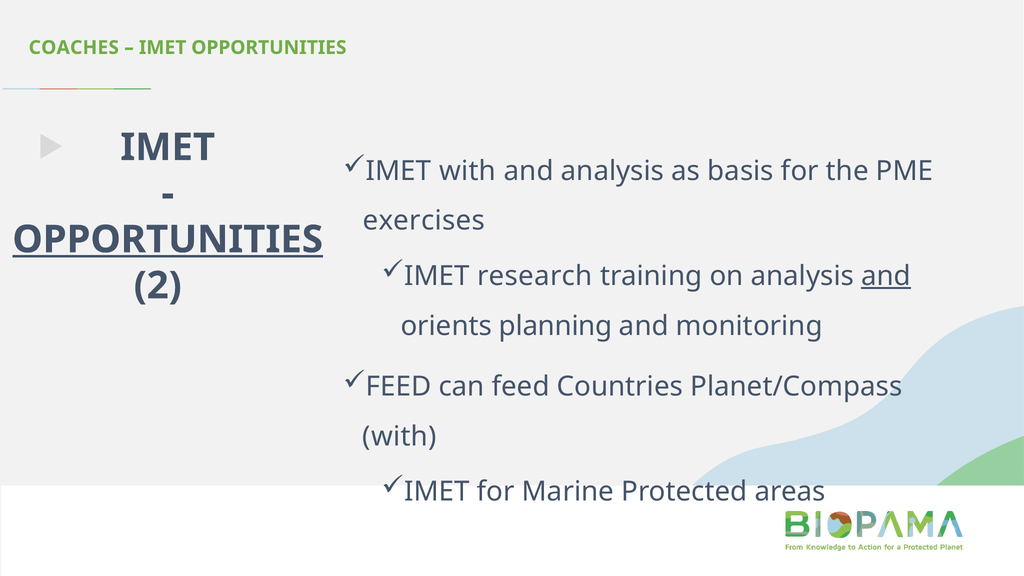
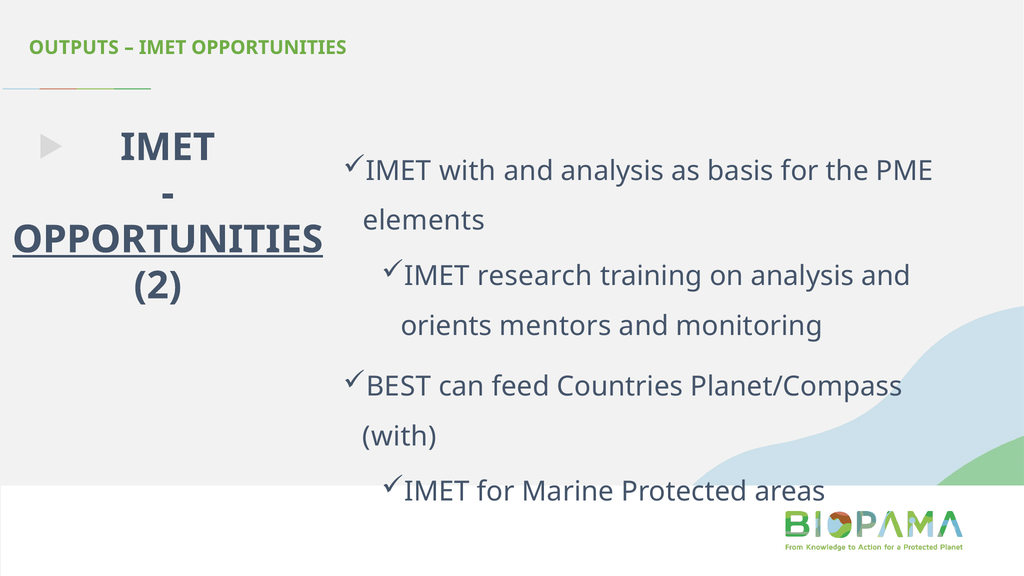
COACHES: COACHES -> OUTPUTS
exercises: exercises -> elements
and at (886, 276) underline: present -> none
planning: planning -> mentors
FEED at (399, 386): FEED -> BEST
